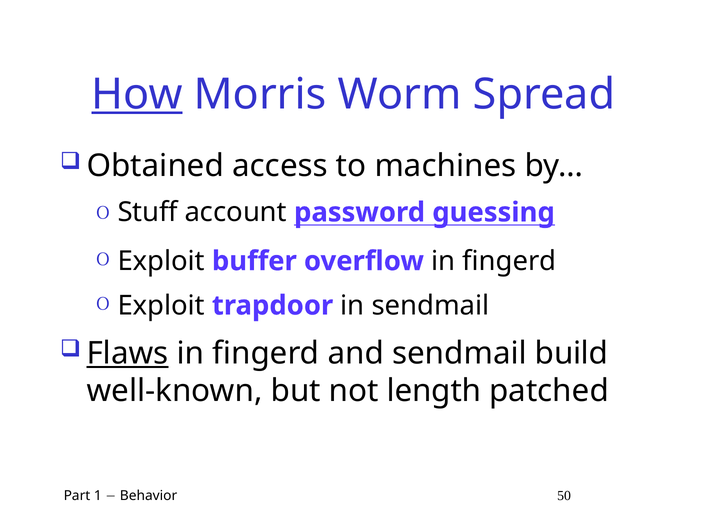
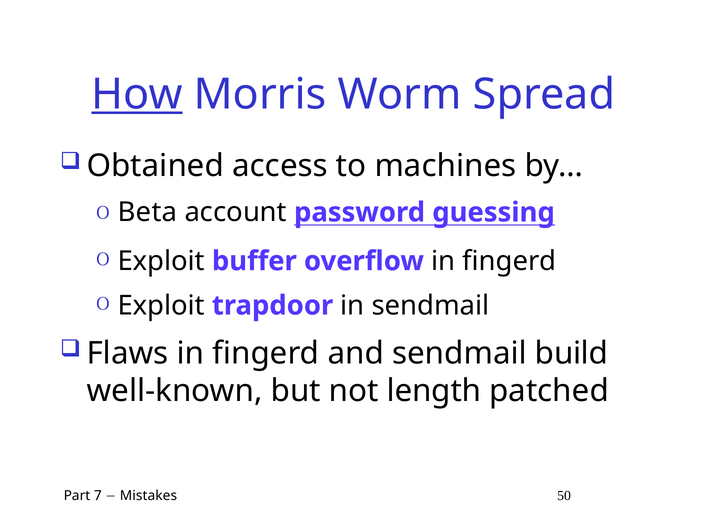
Stuff: Stuff -> Beta
Flaws underline: present -> none
1: 1 -> 7
Behavior: Behavior -> Mistakes
